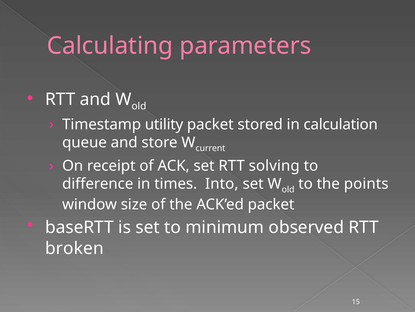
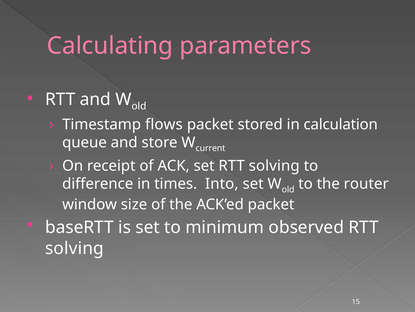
utility: utility -> flows
points: points -> router
broken at (75, 248): broken -> solving
